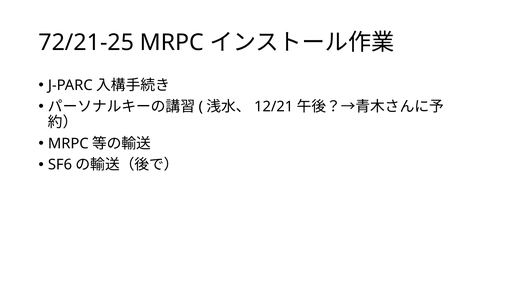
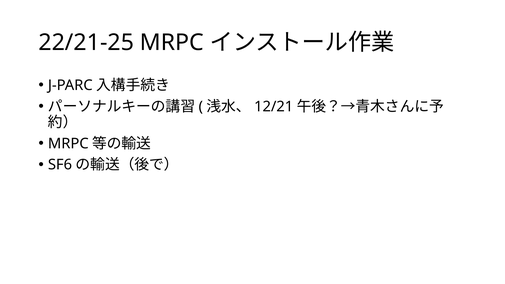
72/21-25: 72/21-25 -> 22/21-25
